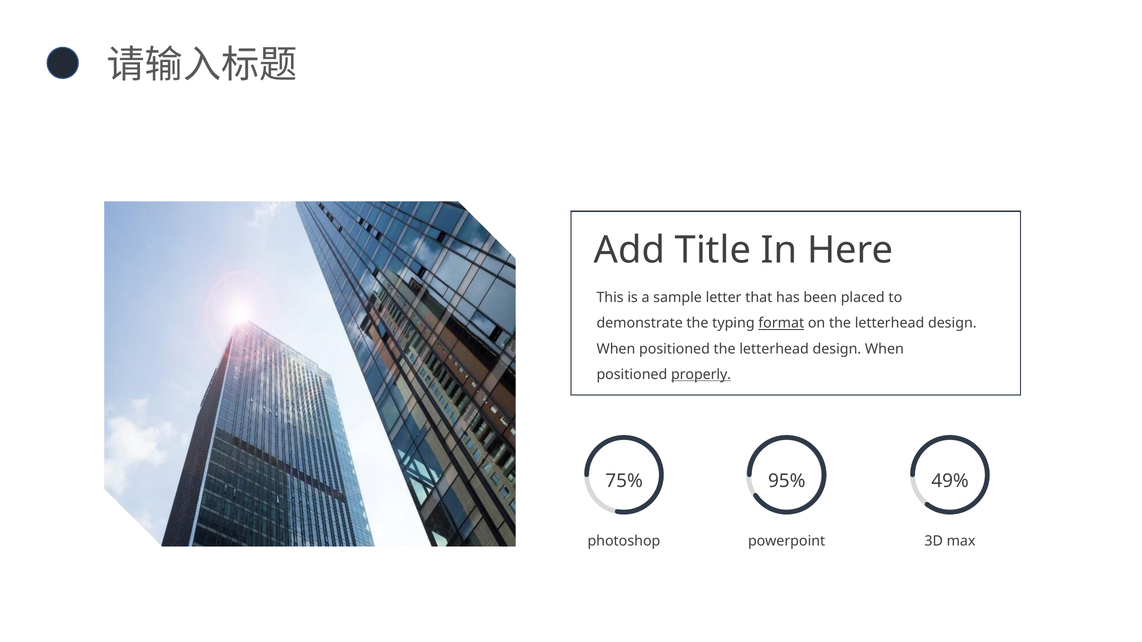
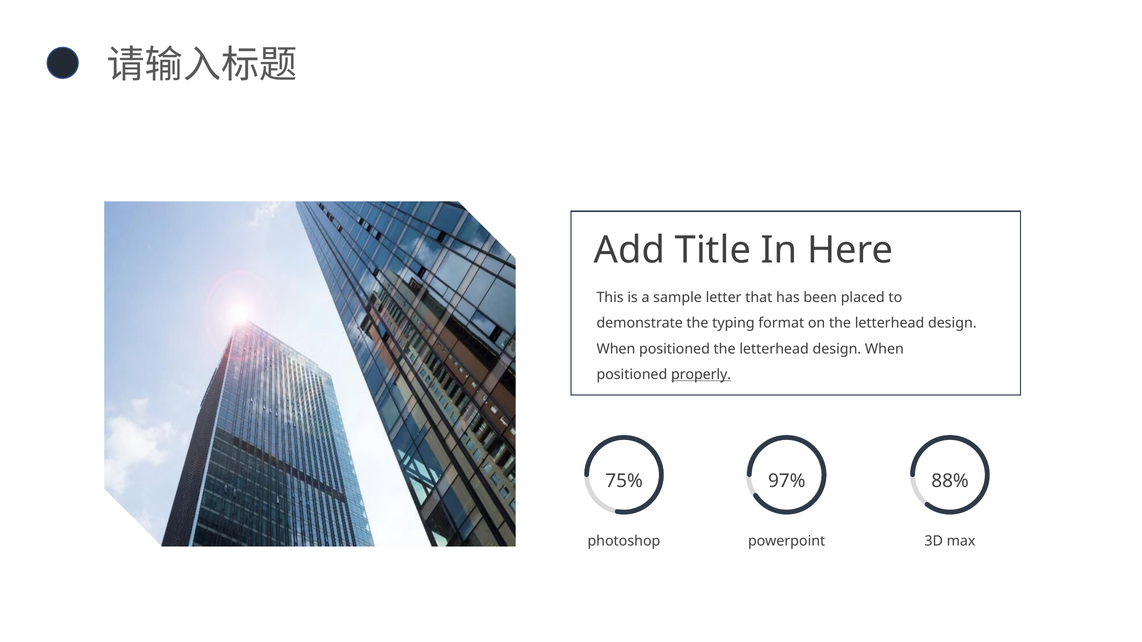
format underline: present -> none
95%: 95% -> 97%
49%: 49% -> 88%
